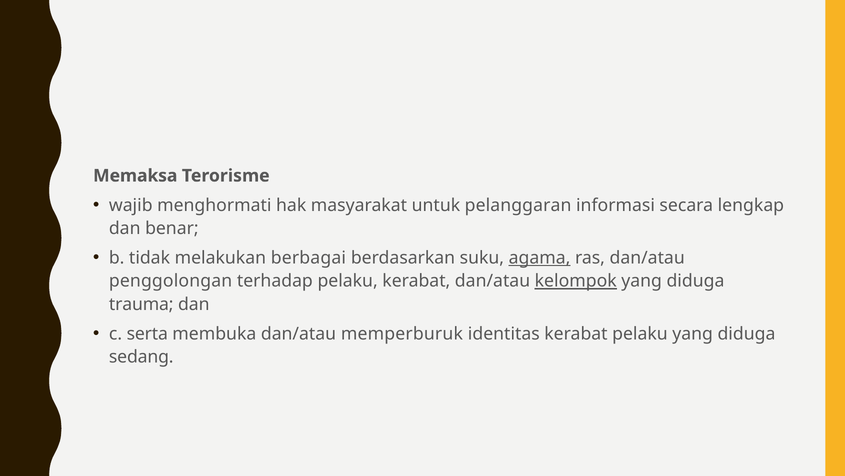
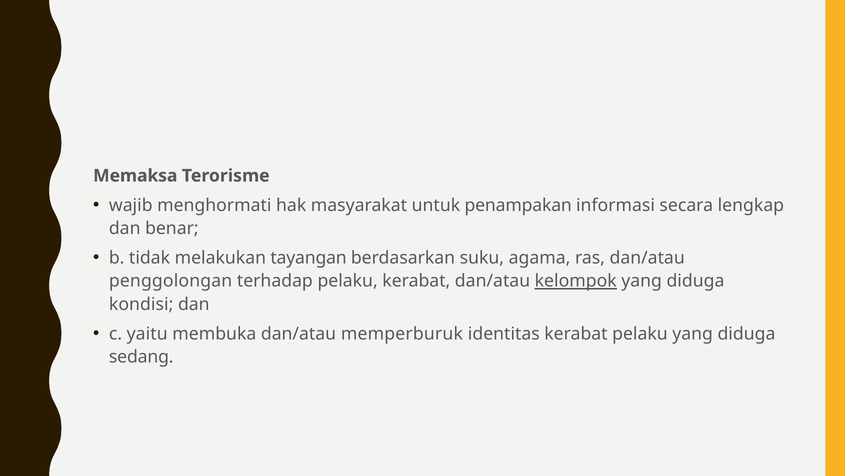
pelanggaran: pelanggaran -> penampakan
berbagai: berbagai -> tayangan
agama underline: present -> none
trauma: trauma -> kondisi
serta: serta -> yaitu
